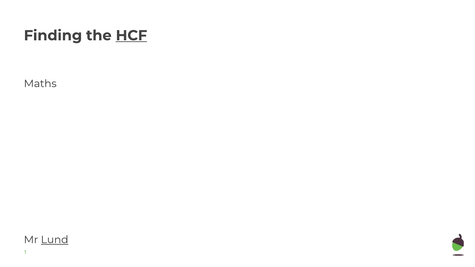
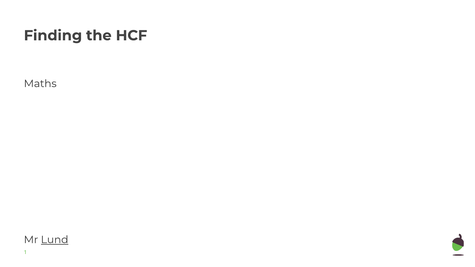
HCF underline: present -> none
